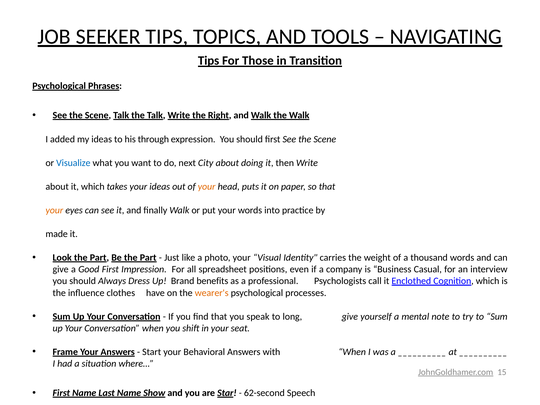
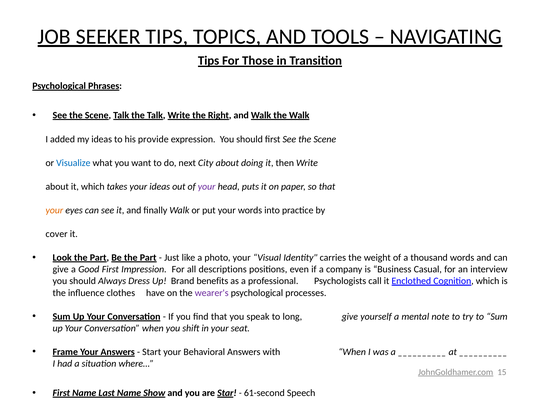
through: through -> provide
your at (207, 187) colour: orange -> purple
made: made -> cover
spreadsheet: spreadsheet -> descriptions
wearer's colour: orange -> purple
62-second: 62-second -> 61-second
